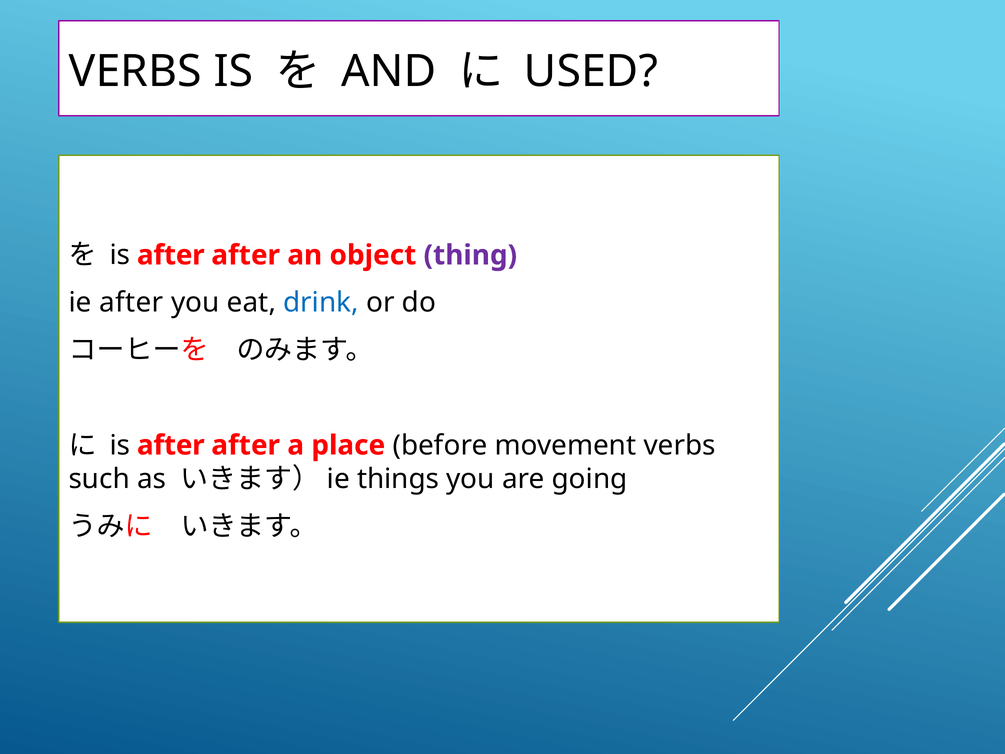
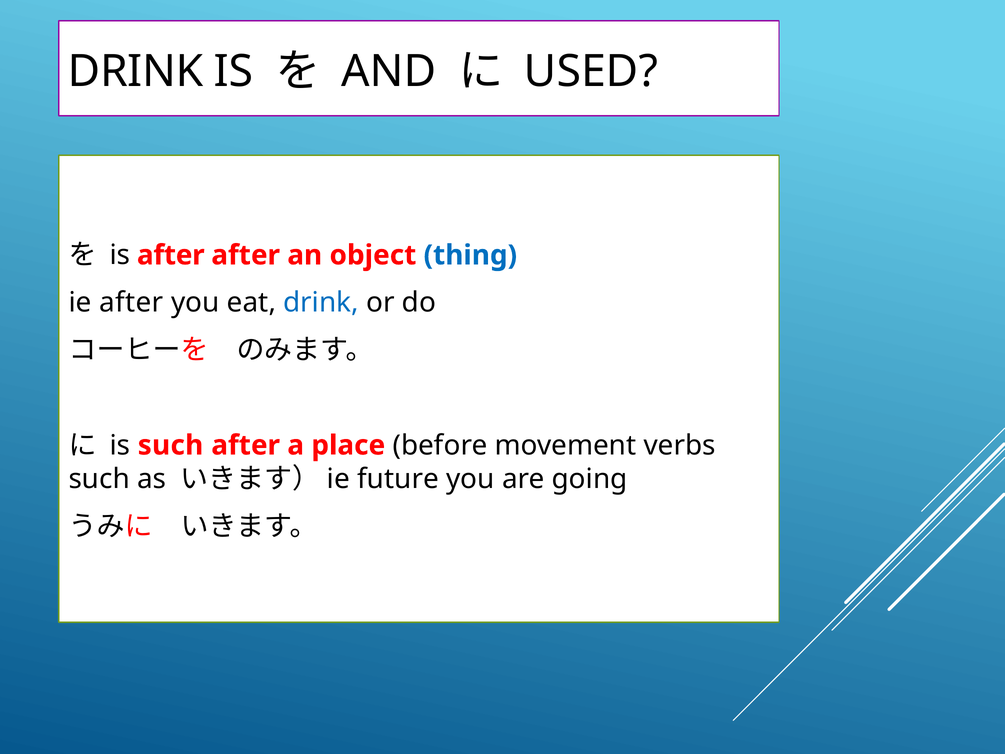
VERBS at (135, 71): VERBS -> DRINK
thing colour: purple -> blue
after at (171, 445): after -> such
things: things -> future
